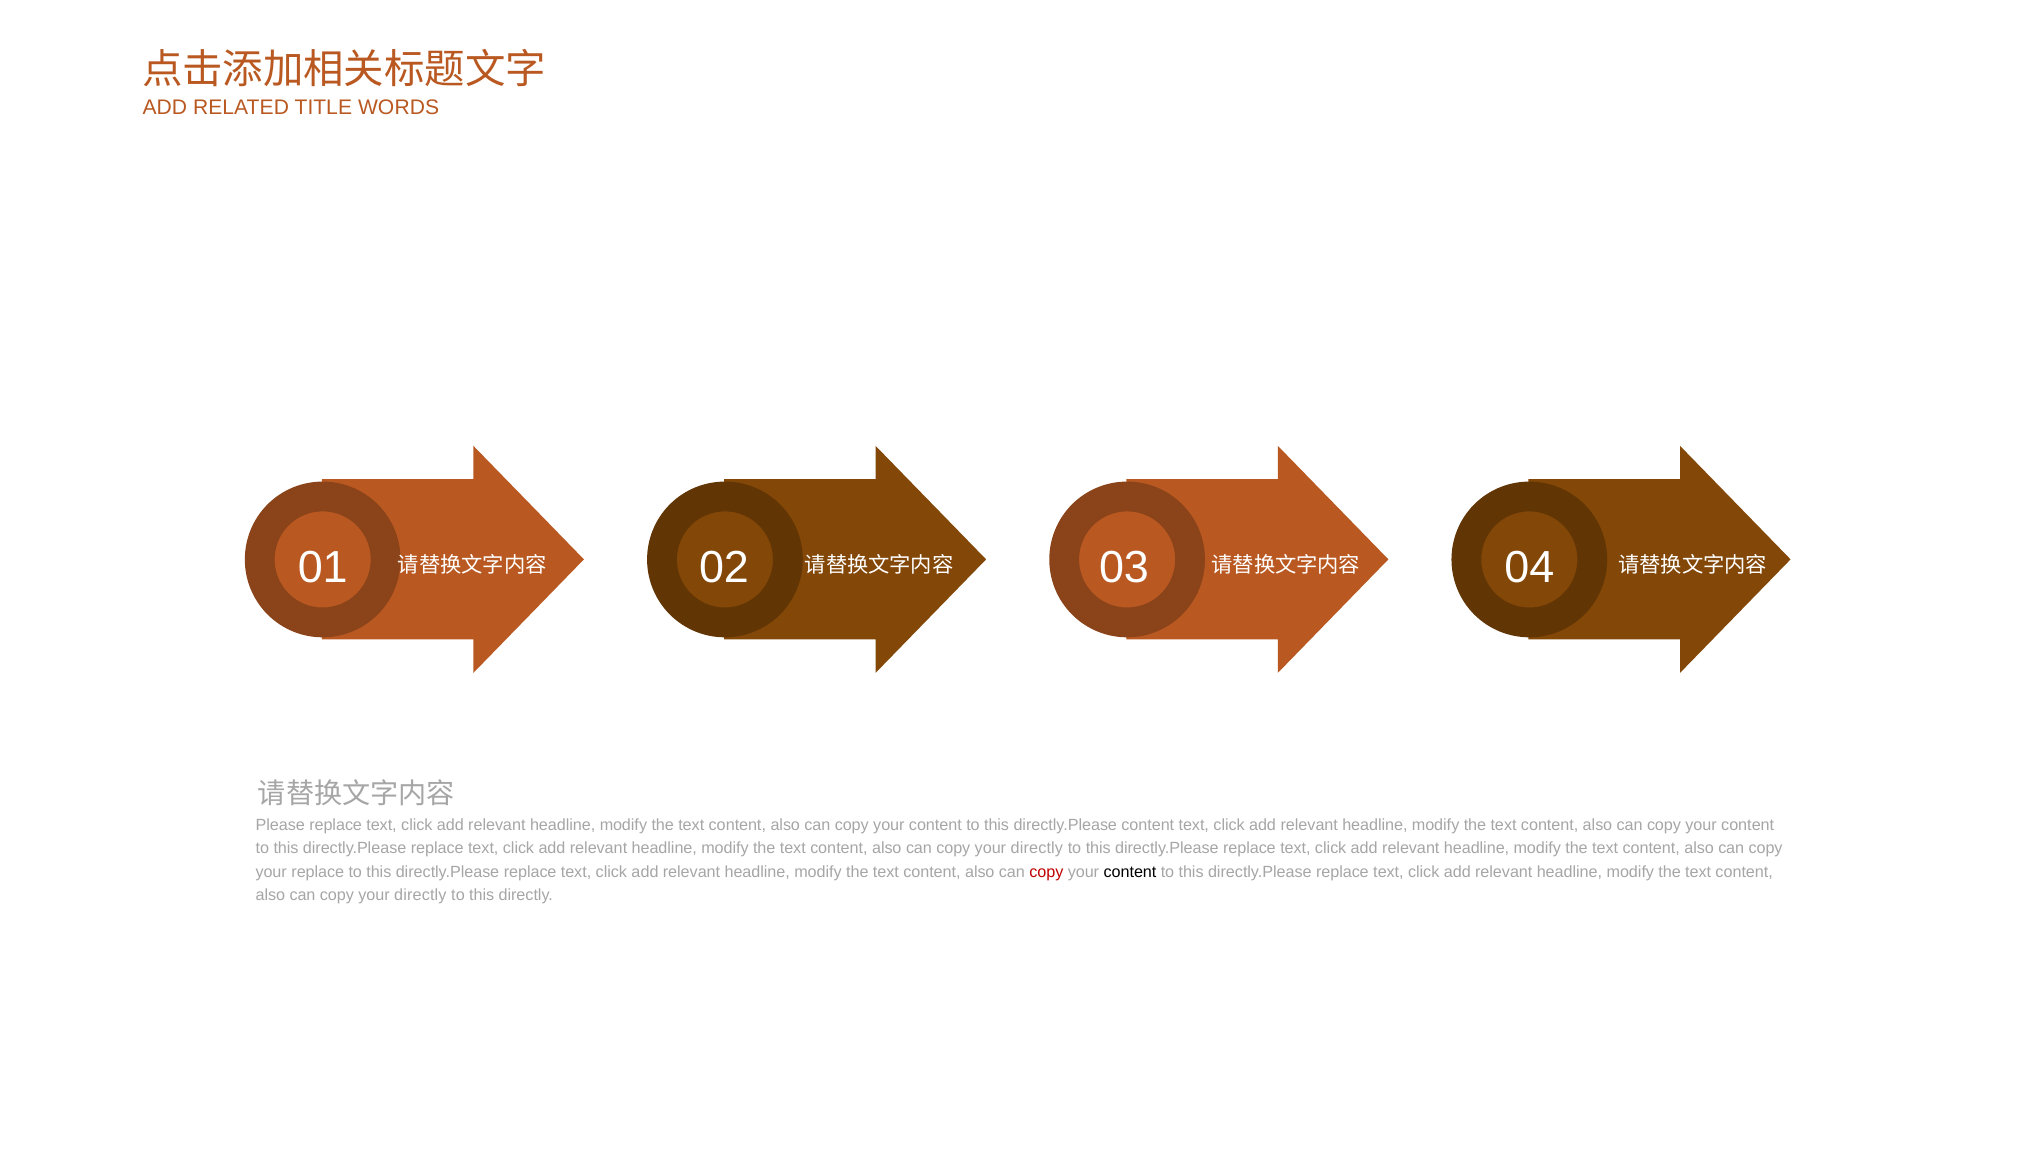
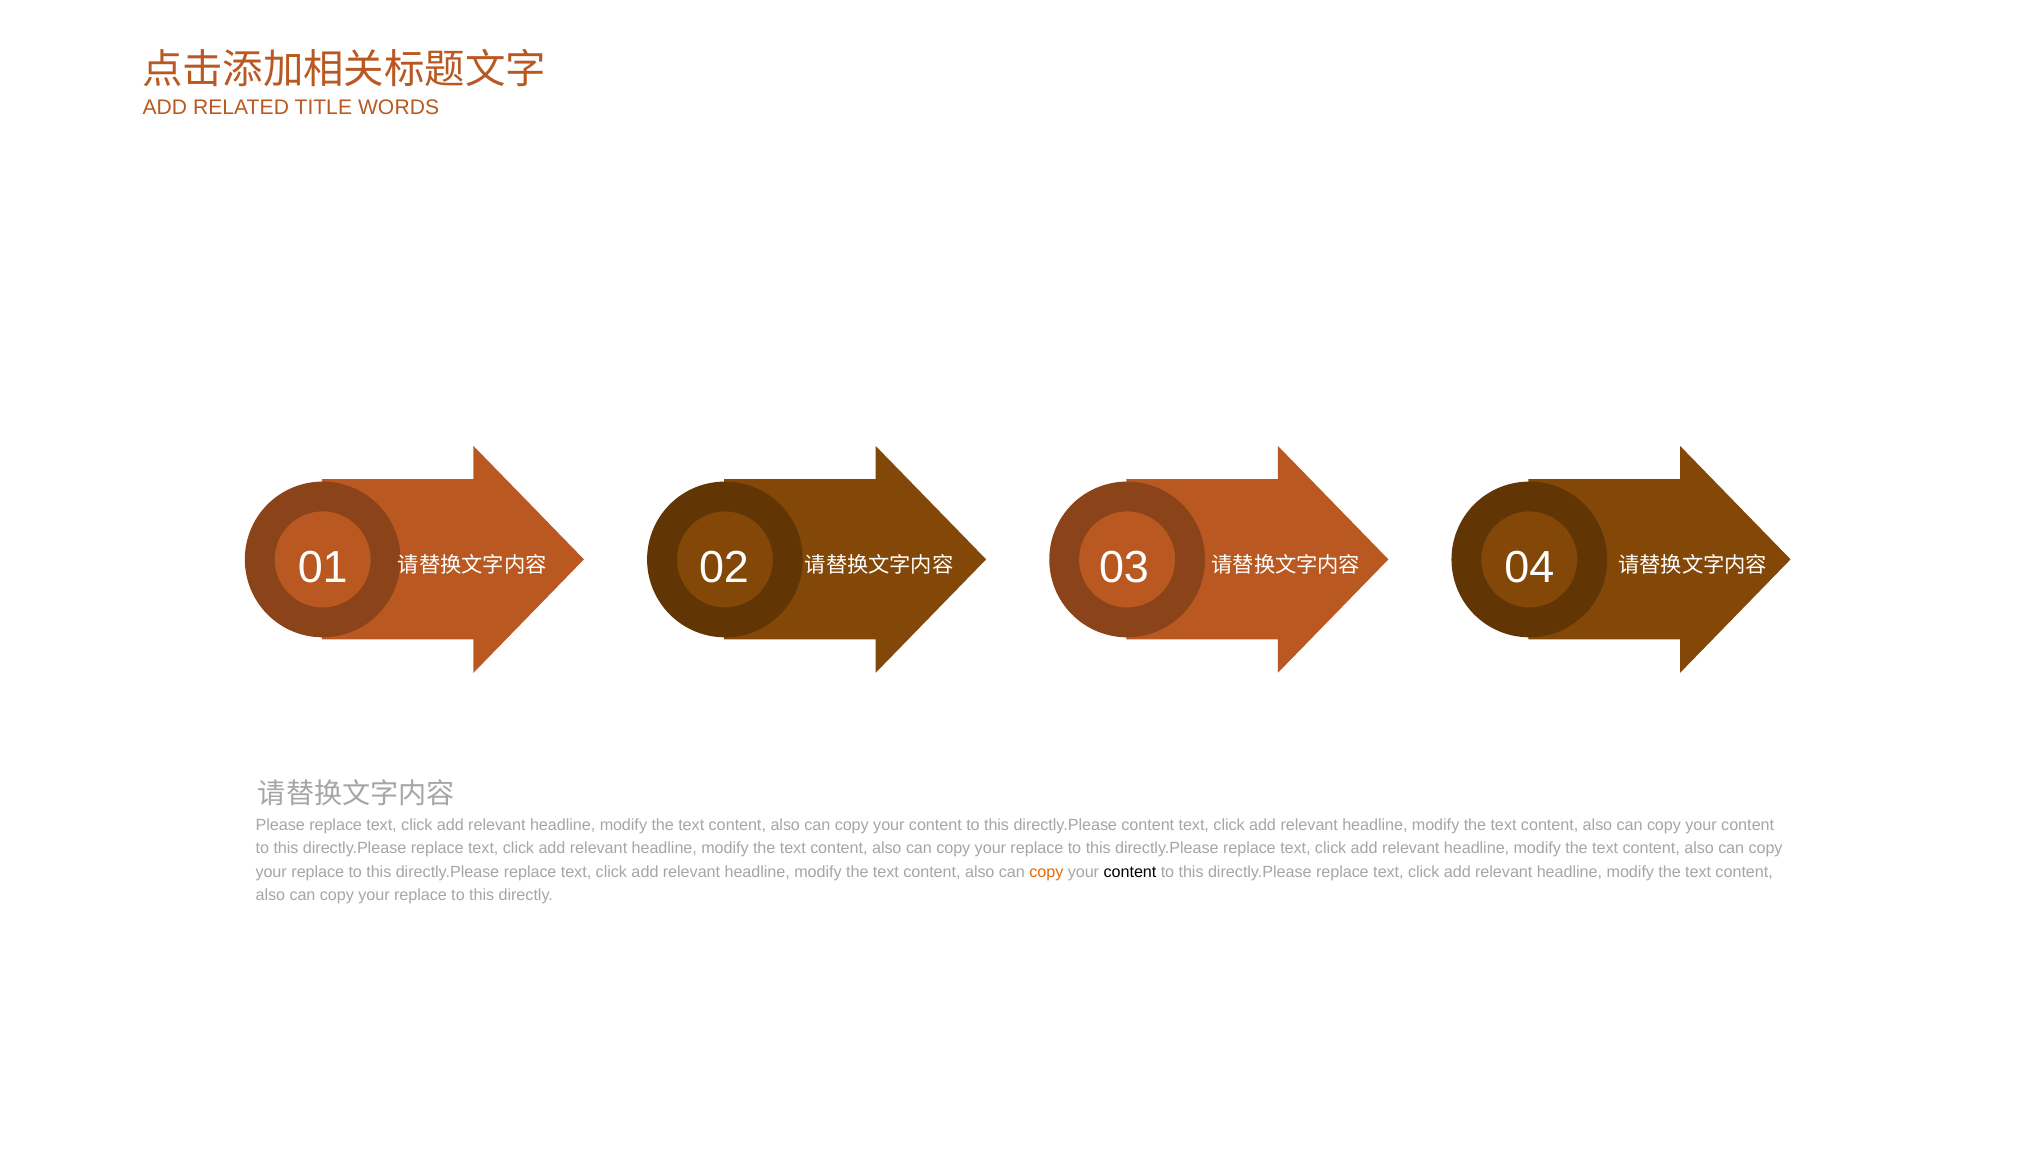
directly at (1037, 848): directly -> replace
copy at (1046, 871) colour: red -> orange
directly at (420, 895): directly -> replace
